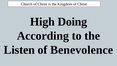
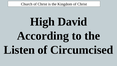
Doing: Doing -> David
Benevolence: Benevolence -> Circumcised
